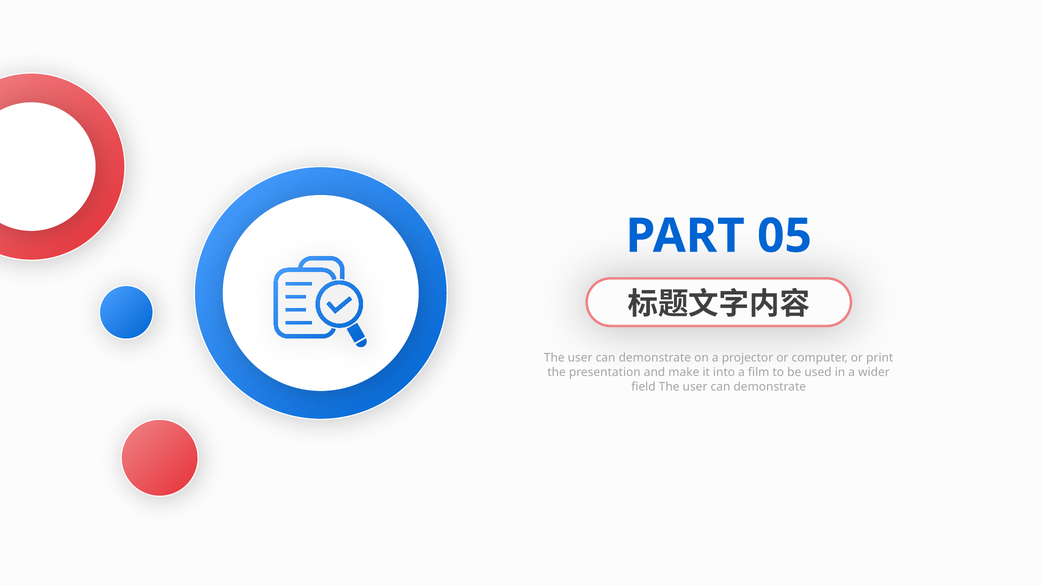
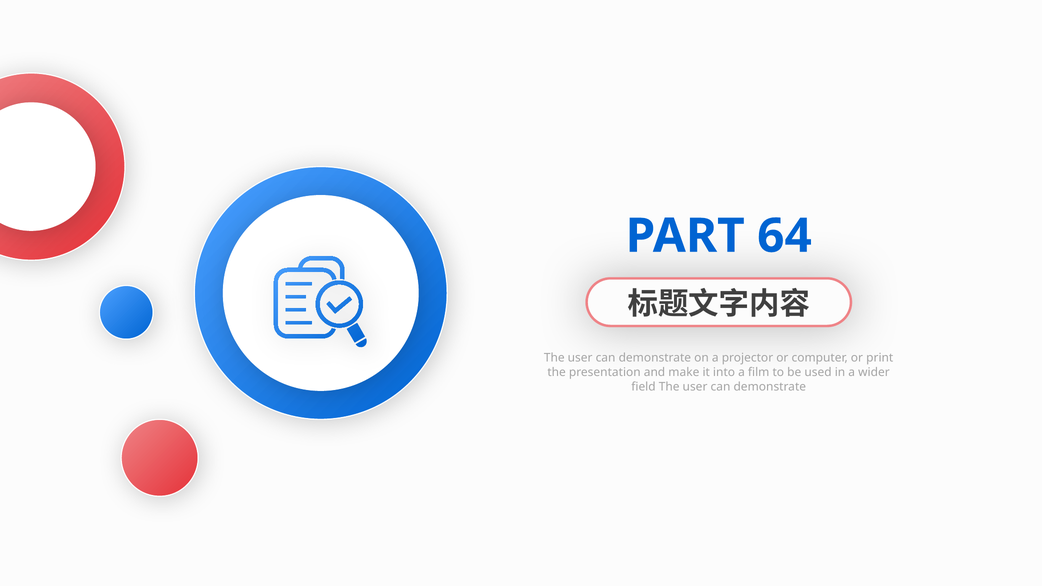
05: 05 -> 64
